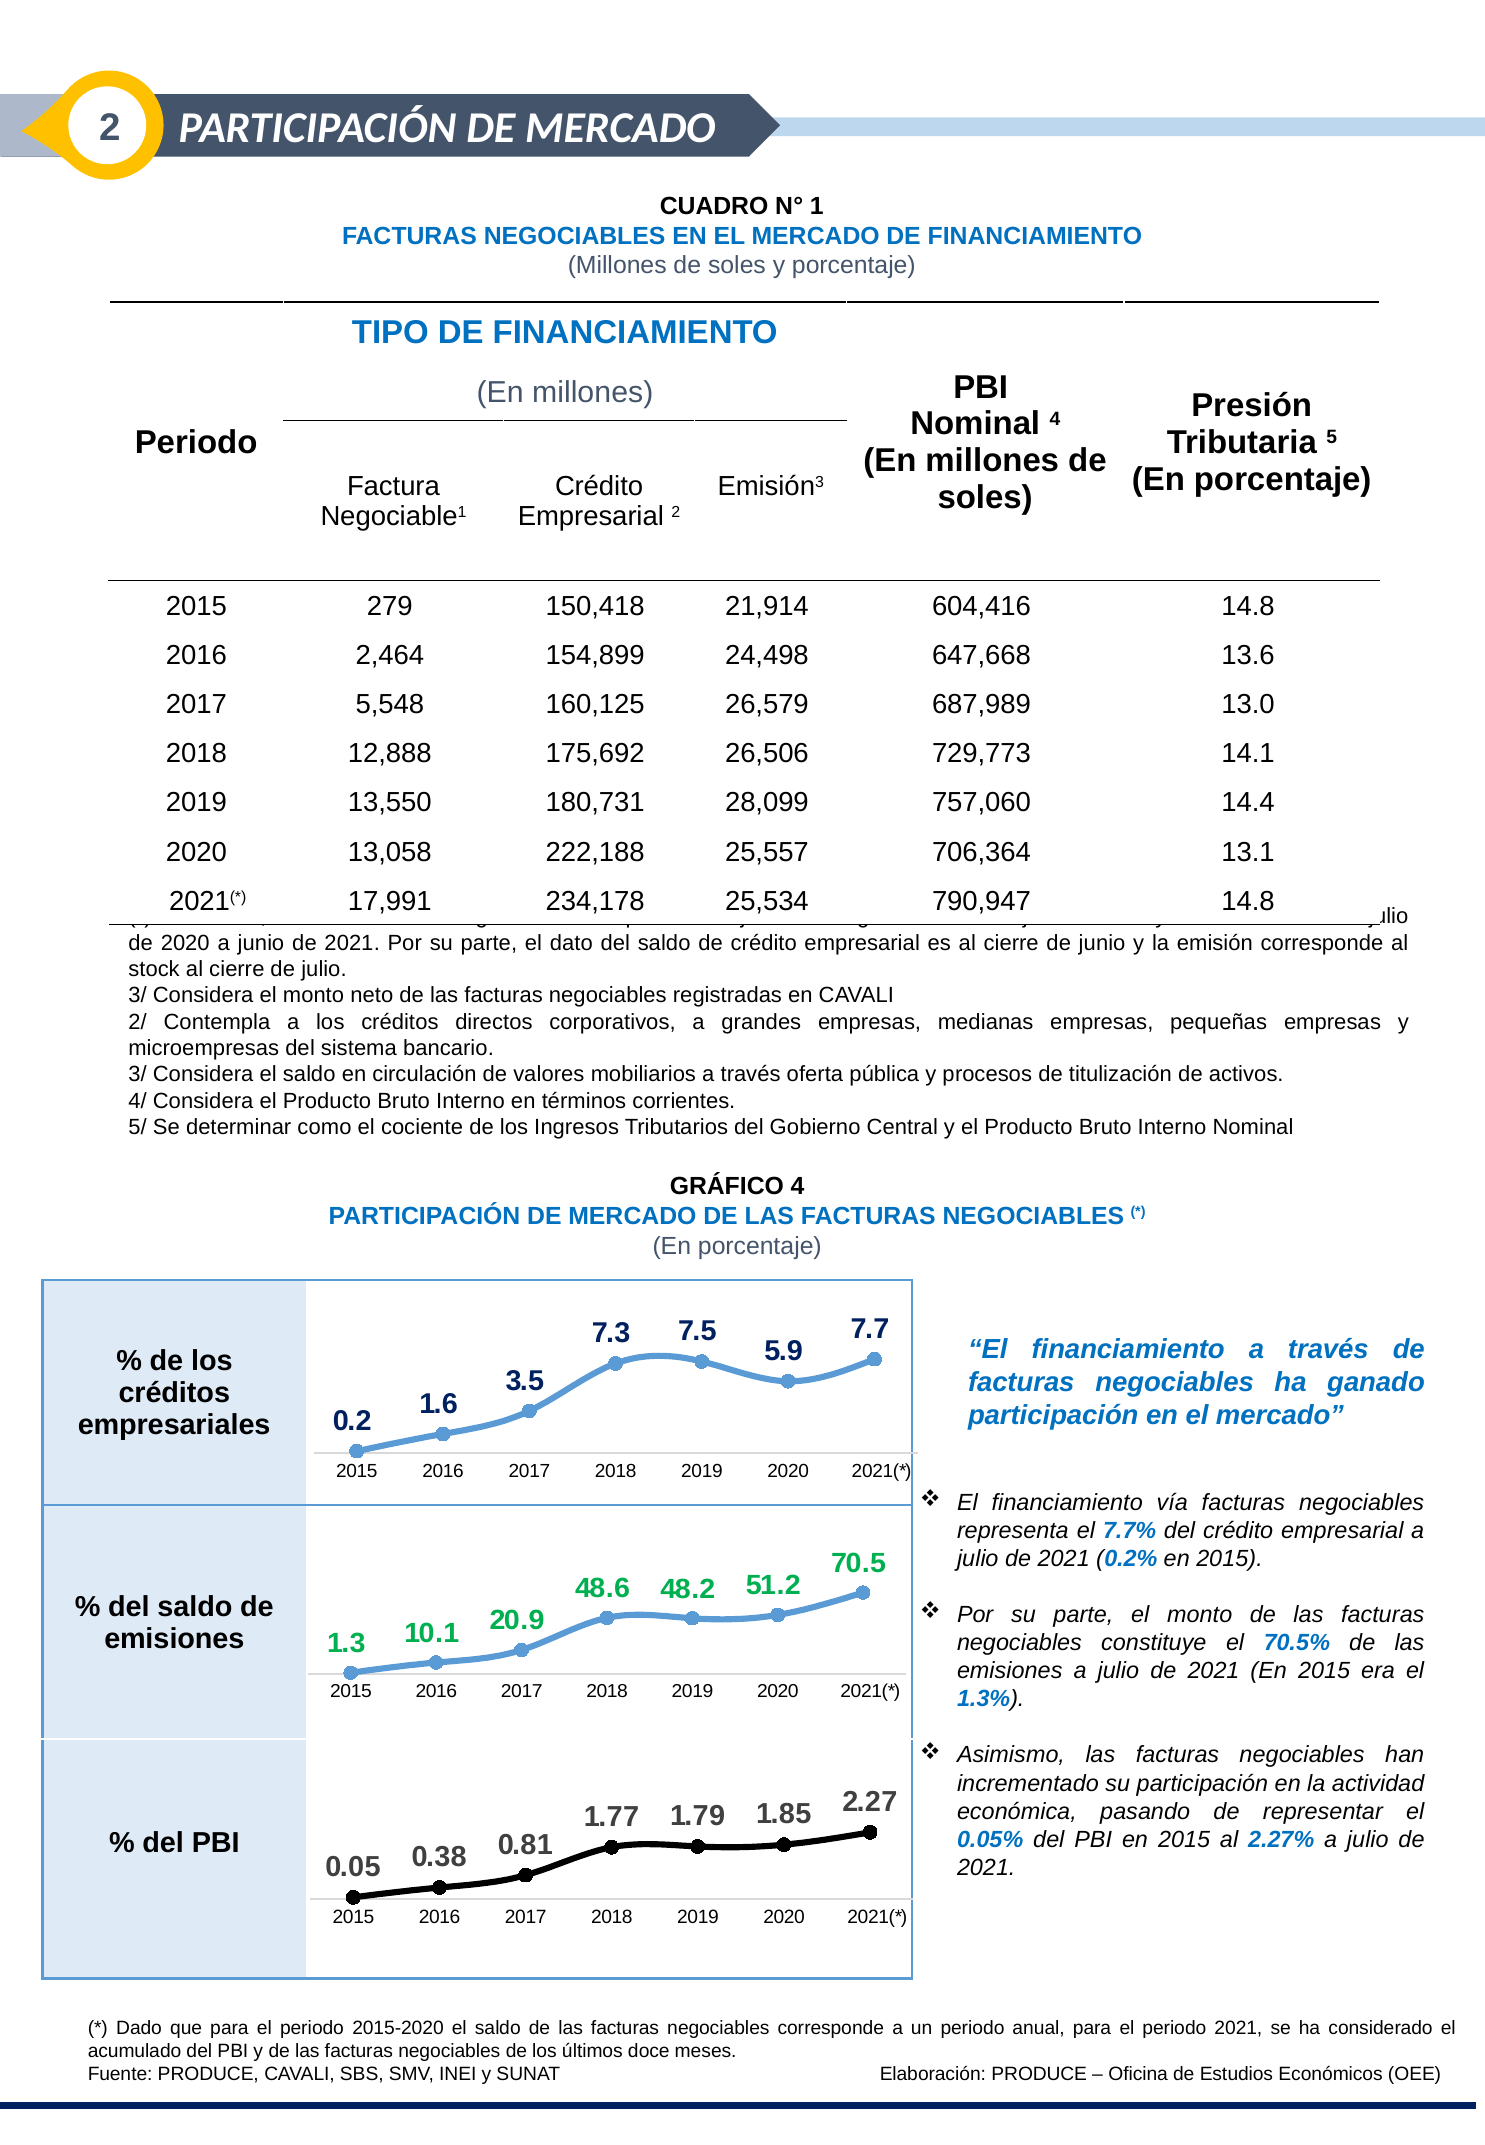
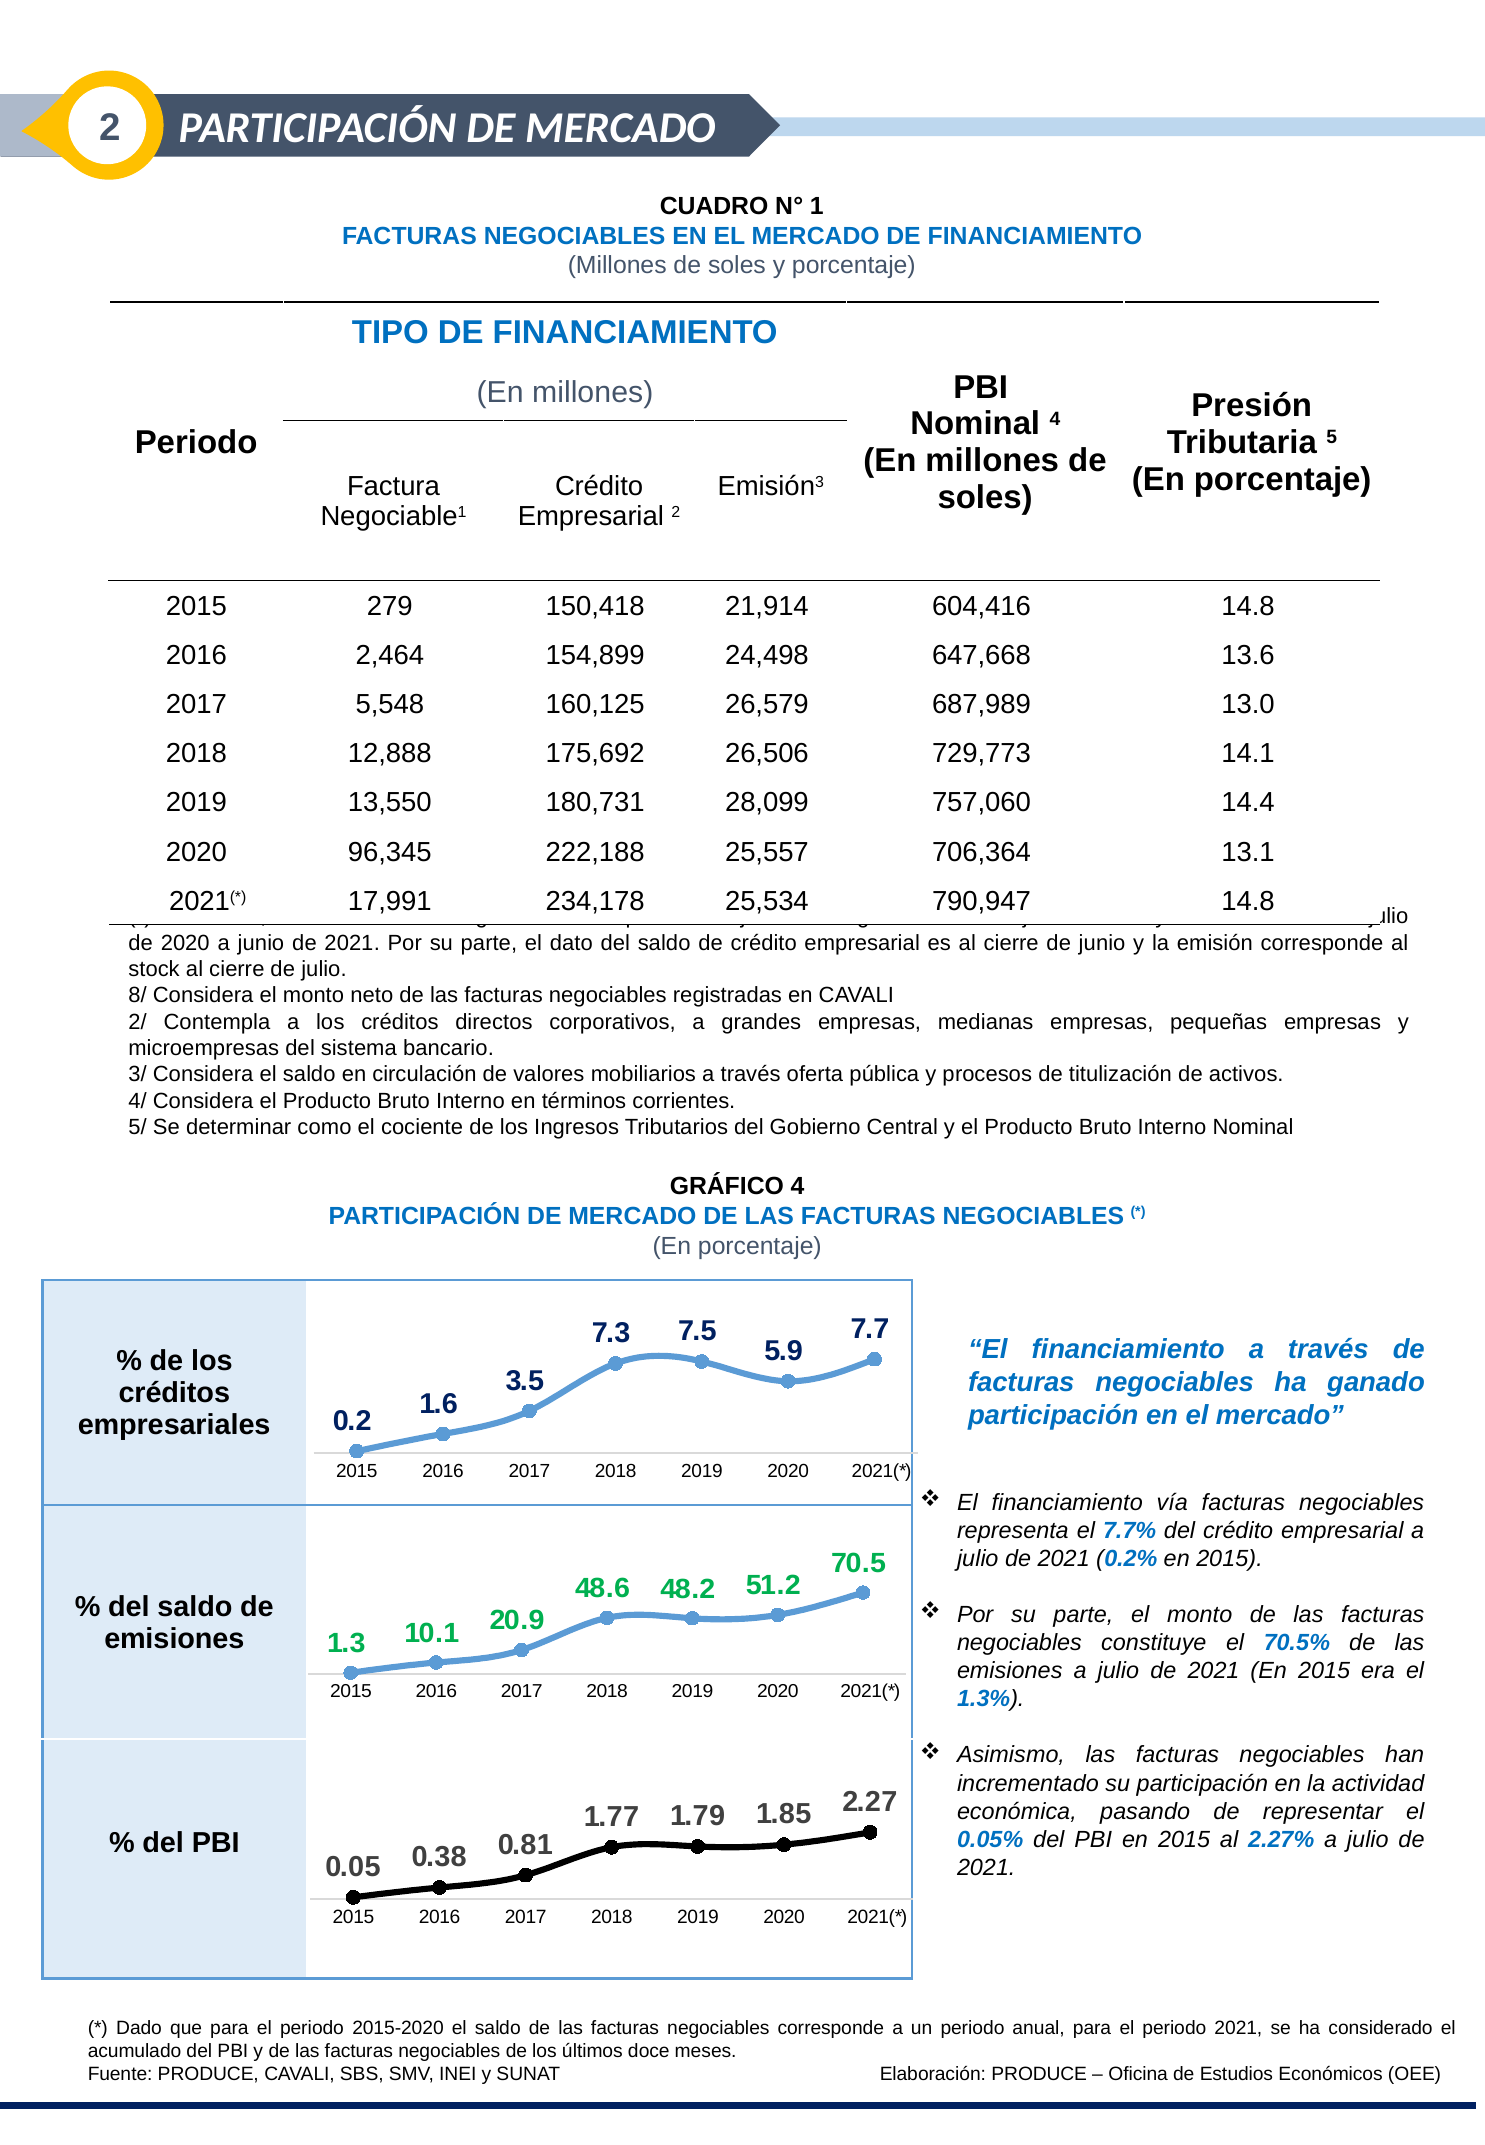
13,058: 13,058 -> 96,345
3/ at (138, 996): 3/ -> 8/
